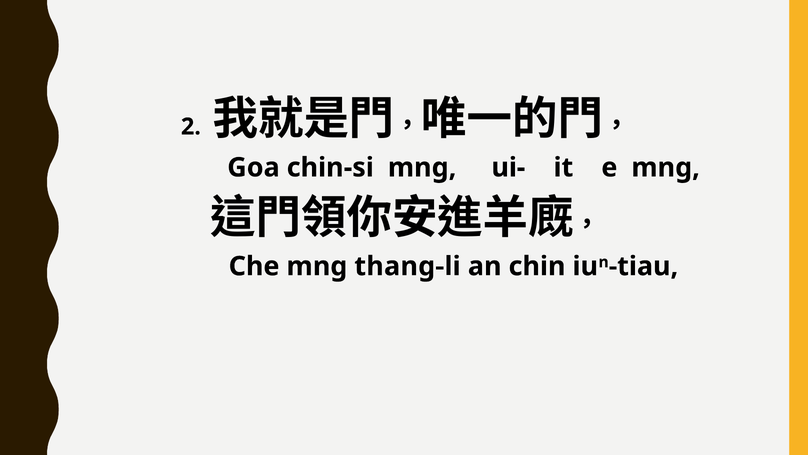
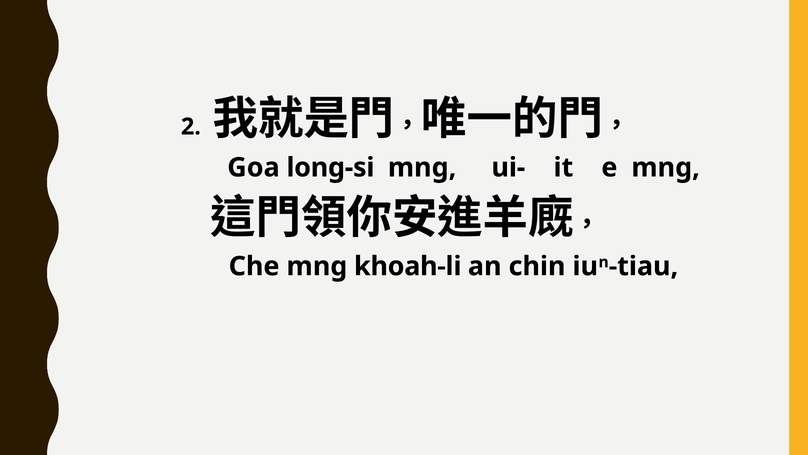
chin-si: chin-si -> long-si
thang-li: thang-li -> khoah-li
